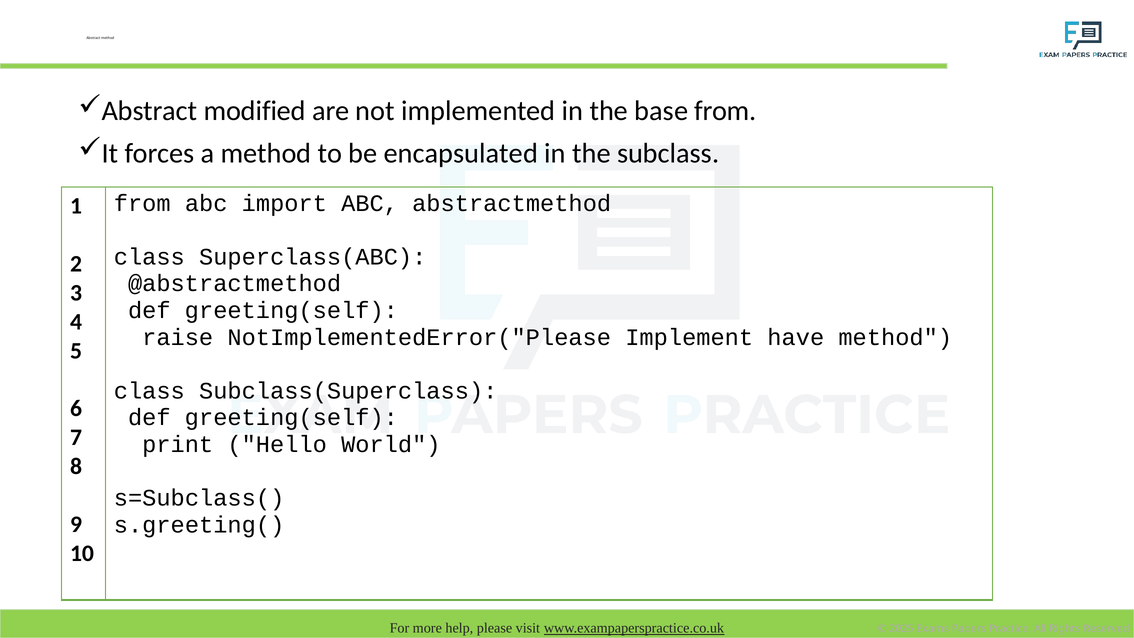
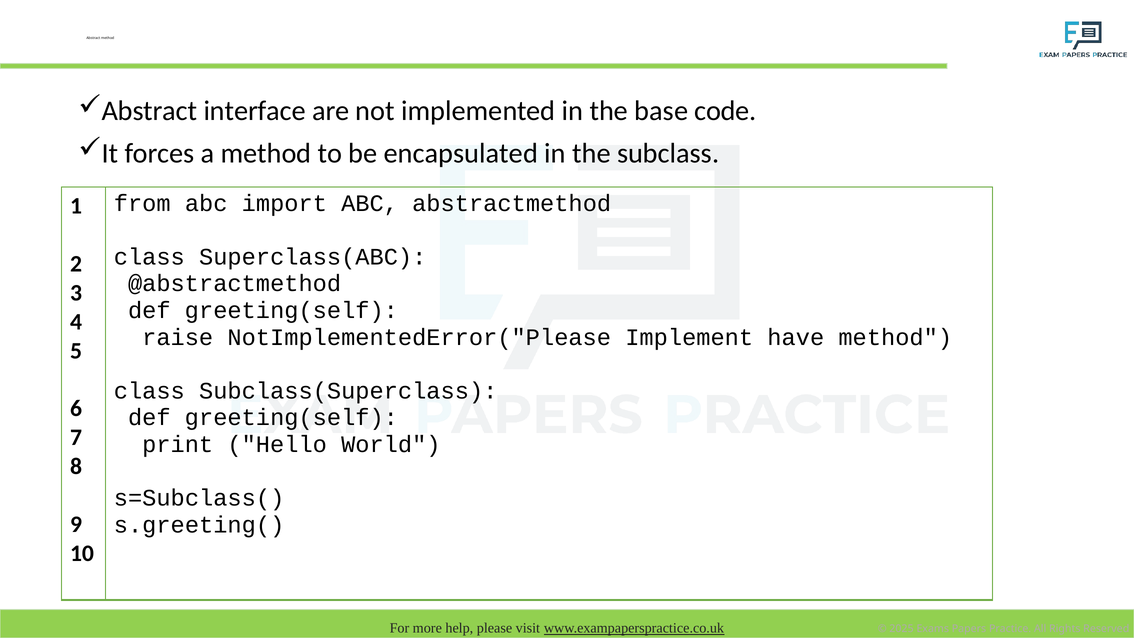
modified: modified -> interface
base from: from -> code
